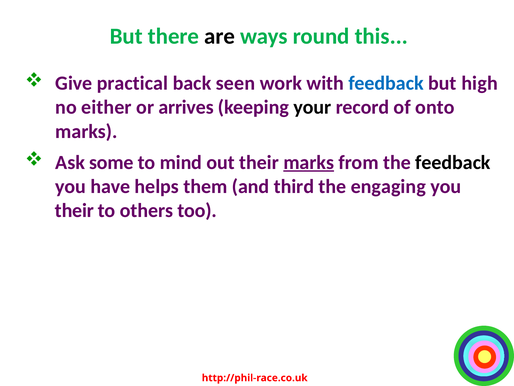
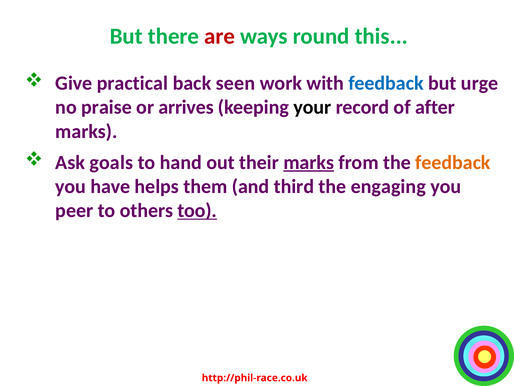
are colour: black -> red
high: high -> urge
either: either -> praise
onto: onto -> after
some: some -> goals
mind: mind -> hand
feedback at (453, 162) colour: black -> orange
their at (74, 210): their -> peer
too underline: none -> present
